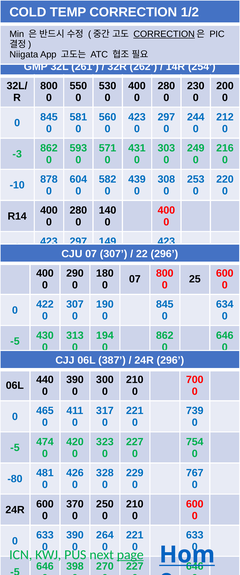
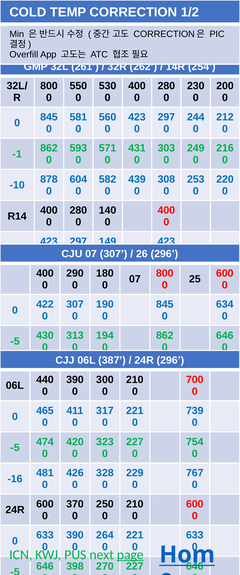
CORRECTION at (164, 34) underline: present -> none
Niigata: Niigata -> Overfill
-3: -3 -> -1
22: 22 -> 26
-80: -80 -> -16
